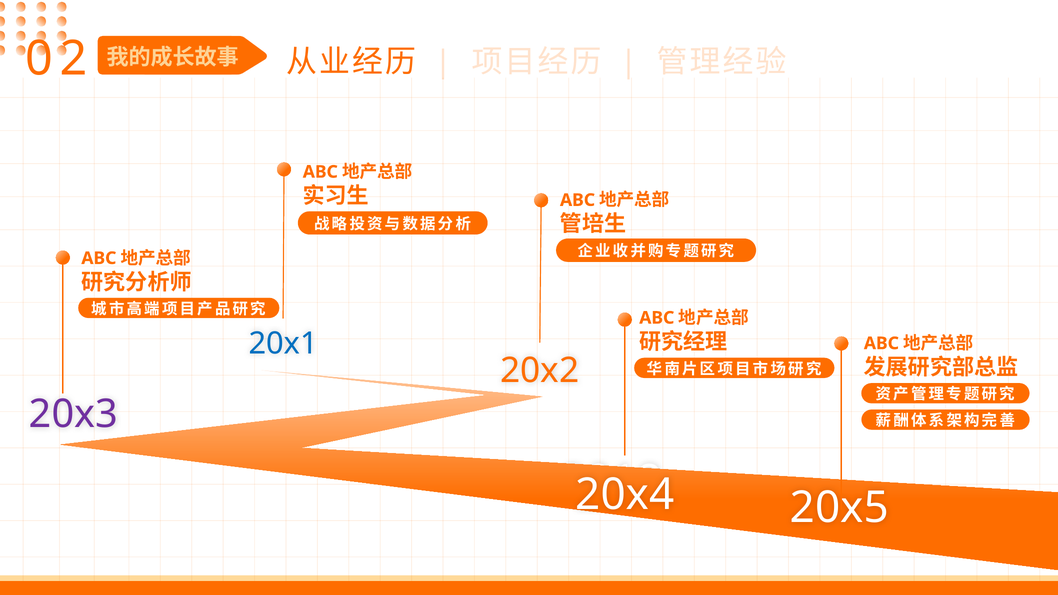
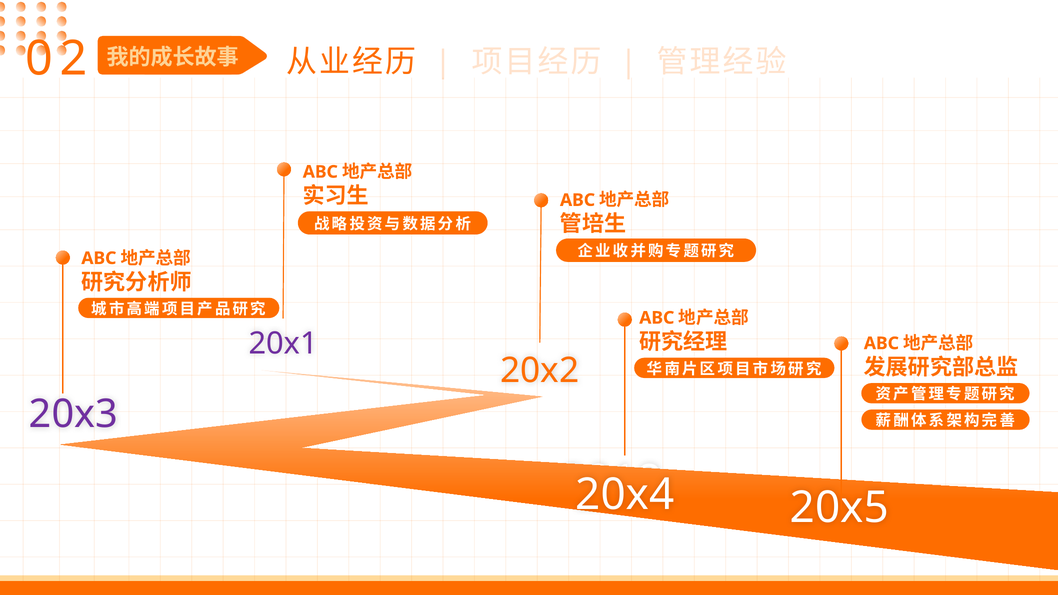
20x1 colour: blue -> purple
